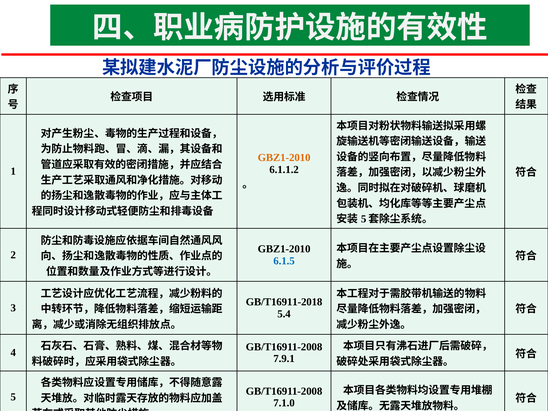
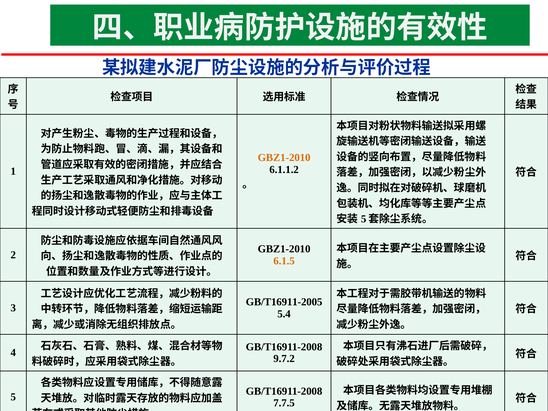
6.1.5 colour: blue -> orange
GB/T16911-2018: GB/T16911-2018 -> GB/T16911-2005
7.9.1: 7.9.1 -> 9.7.2
7.1.0: 7.1.0 -> 7.7.5
